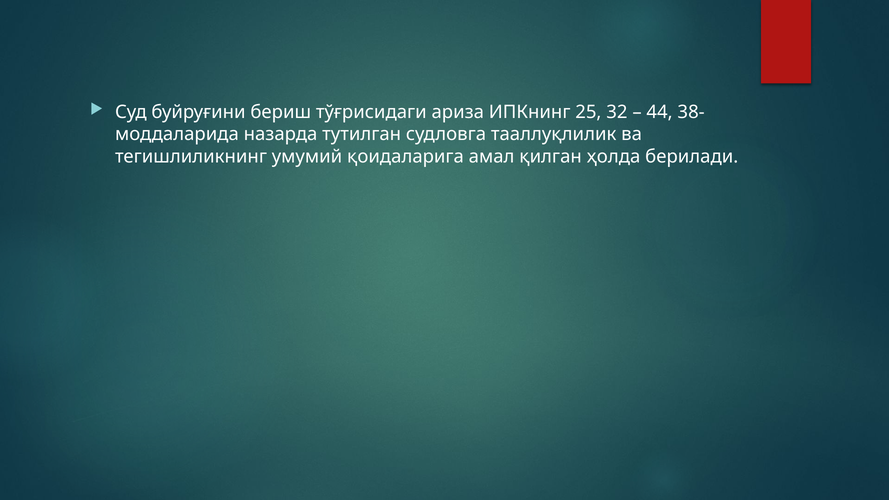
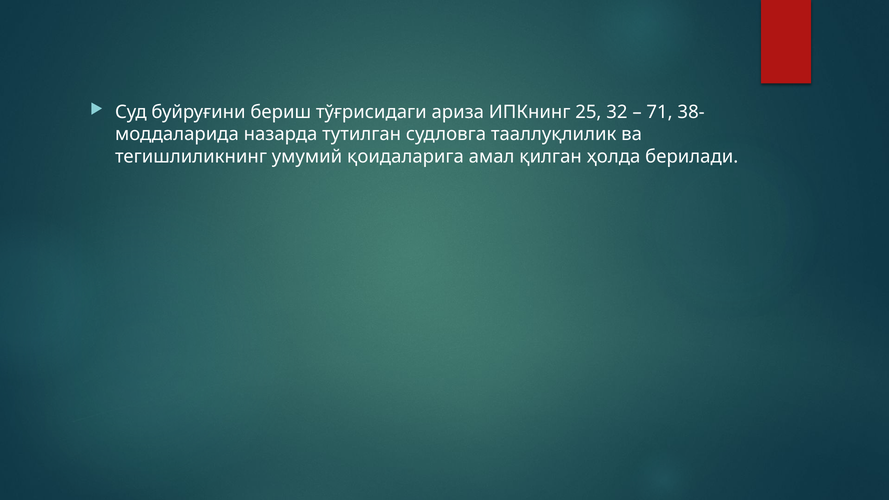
44: 44 -> 71
